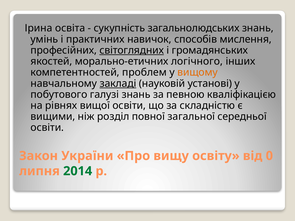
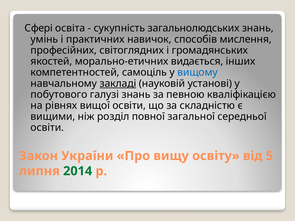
Ірина: Ірина -> Сфері
світоглядних underline: present -> none
логічного: логічного -> видається
проблем: проблем -> самоціль
вищому colour: orange -> blue
0: 0 -> 5
